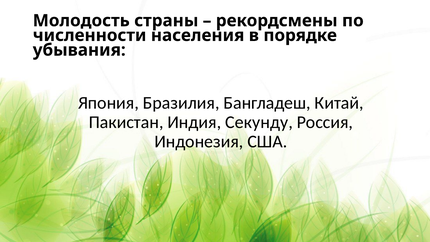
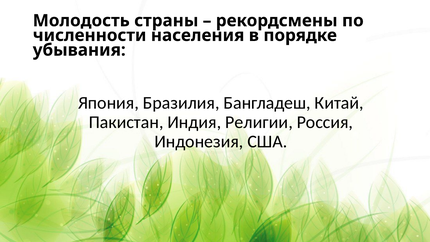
Секунду: Секунду -> Религии
